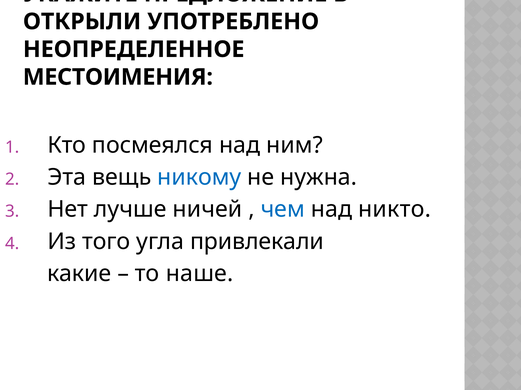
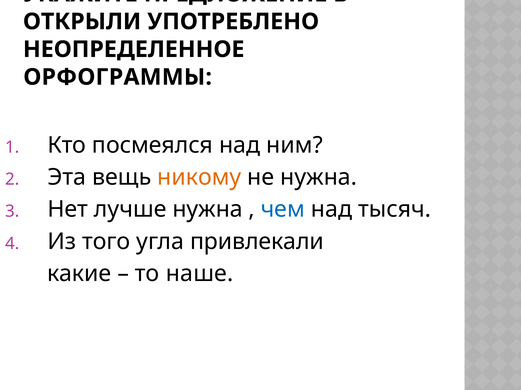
МЕСТОИМЕНИЯ: МЕСТОИМЕНИЯ -> ОРФОГРАММЫ
никому colour: blue -> orange
лучше ничей: ничей -> нужна
никто: никто -> тысяч
